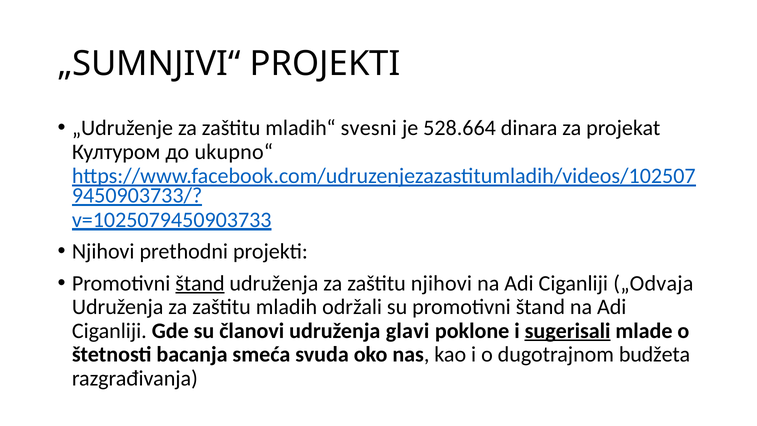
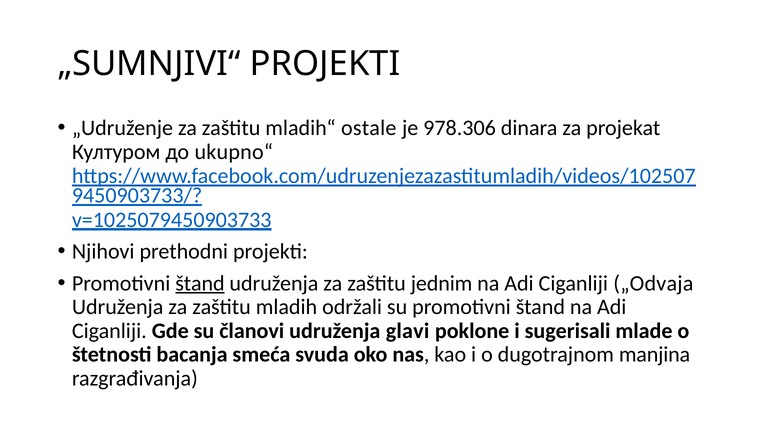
svesni: svesni -> ostale
528.664: 528.664 -> 978.306
zaštitu njihovi: njihovi -> jednim
sugerisali underline: present -> none
budžeta: budžeta -> manjina
